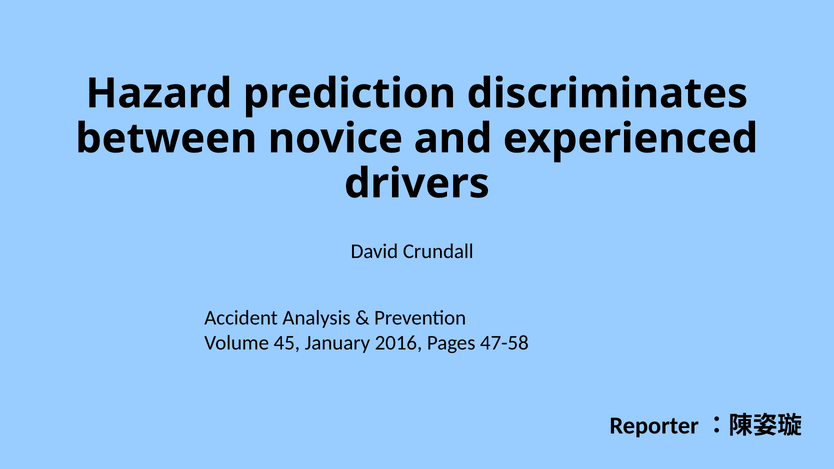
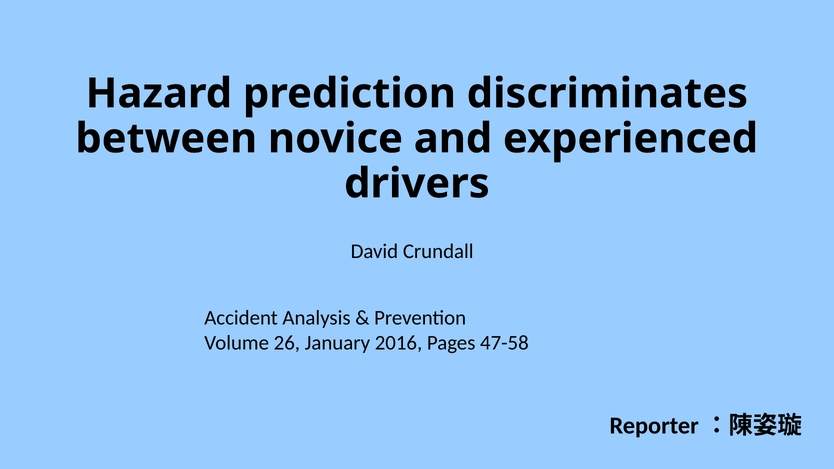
45: 45 -> 26
